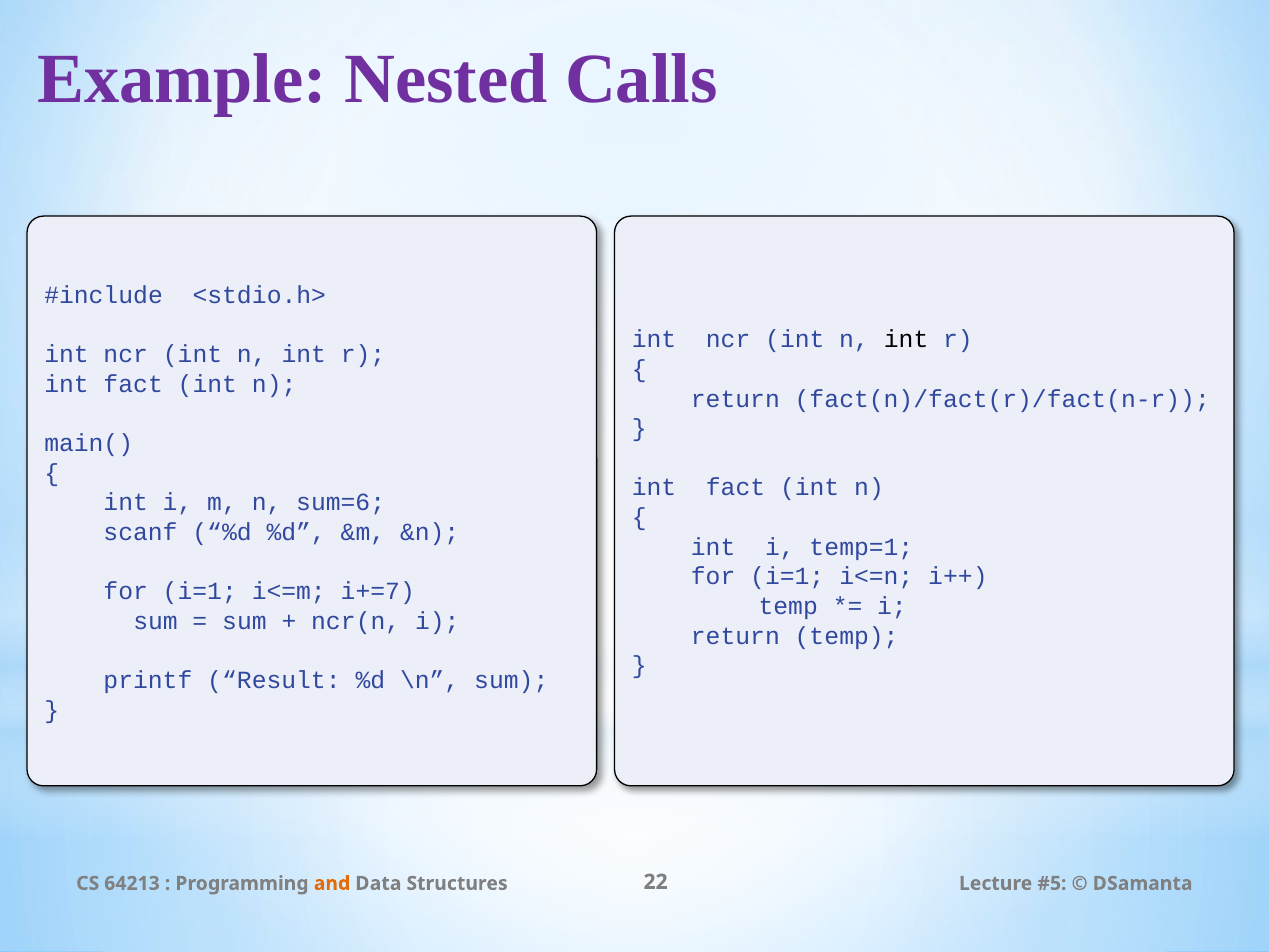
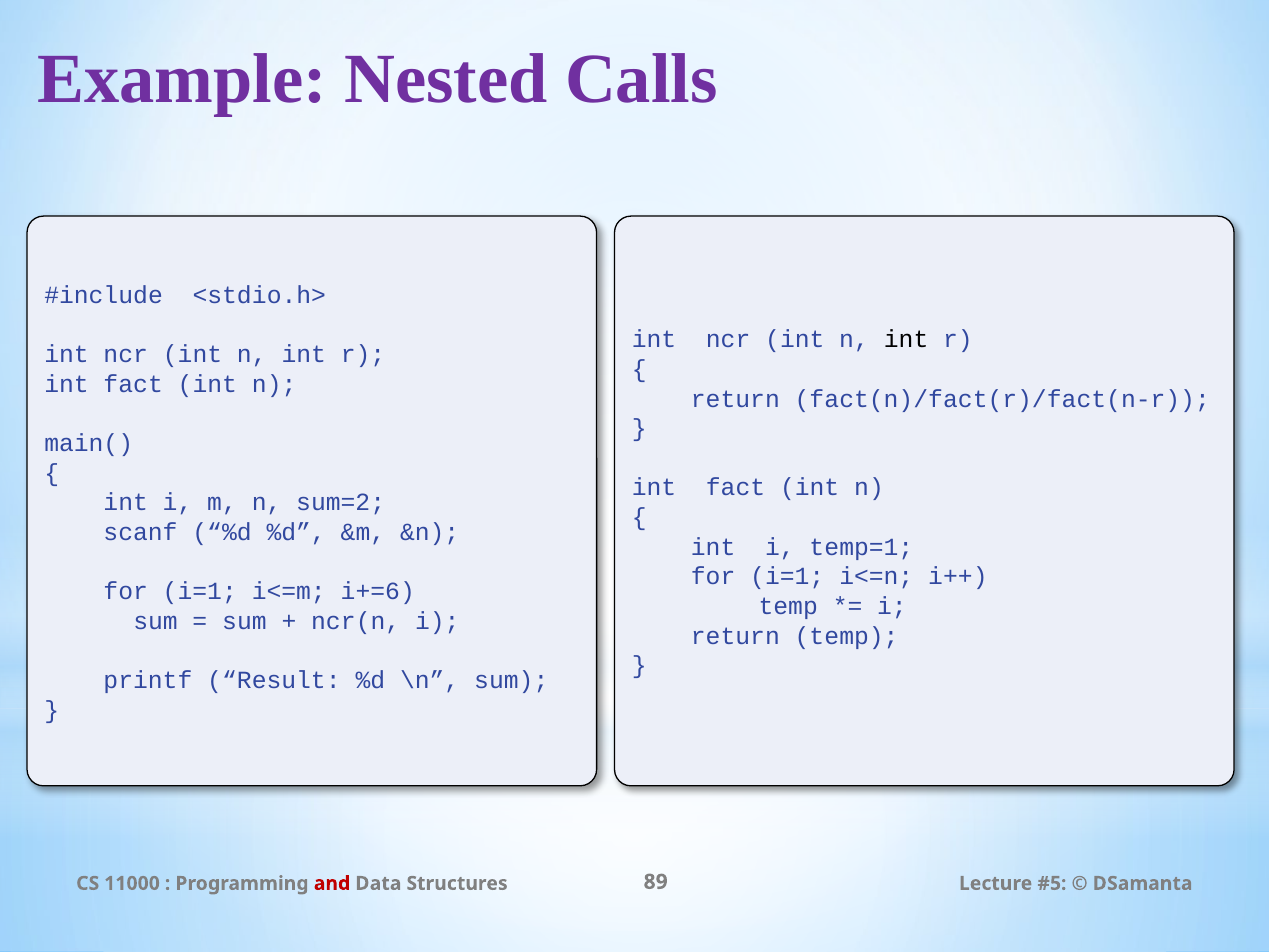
sum=6: sum=6 -> sum=2
i+=7: i+=7 -> i+=6
64213: 64213 -> 11000
and colour: orange -> red
22: 22 -> 89
